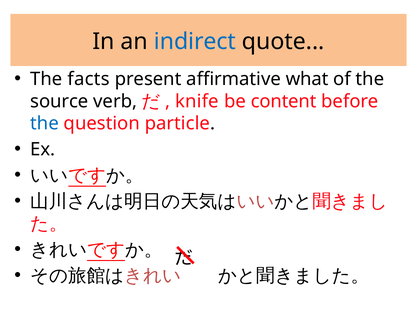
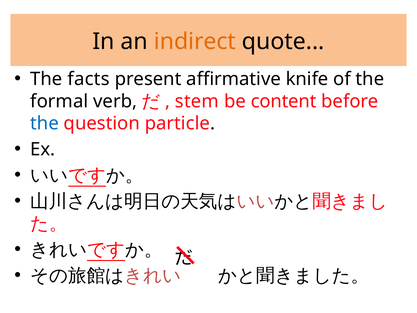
indirect colour: blue -> orange
what: what -> knife
source: source -> formal
knife: knife -> stem
